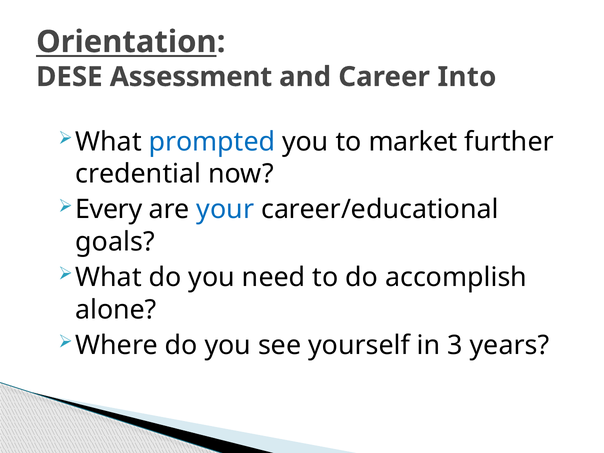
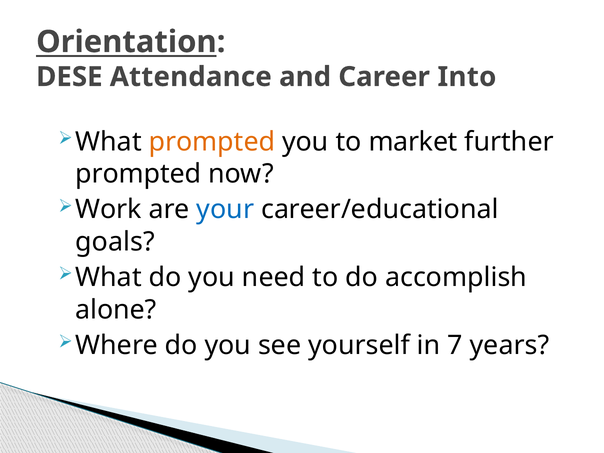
Assessment: Assessment -> Attendance
prompted at (212, 142) colour: blue -> orange
credential at (138, 174): credential -> prompted
Every: Every -> Work
3: 3 -> 7
